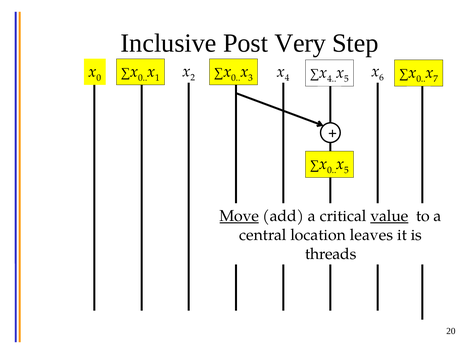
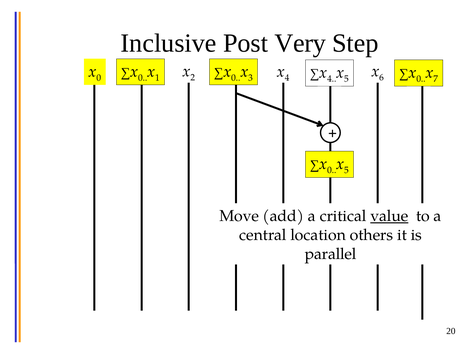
Move underline: present -> none
leaves: leaves -> others
threads: threads -> parallel
